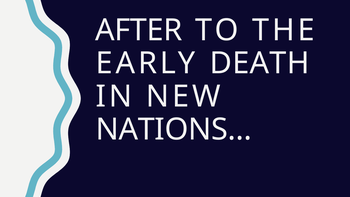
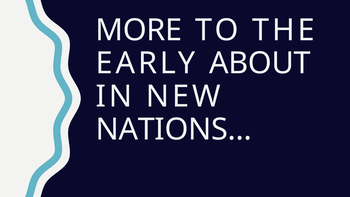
AFTER: AFTER -> MORE
DEATH: DEATH -> ABOUT
